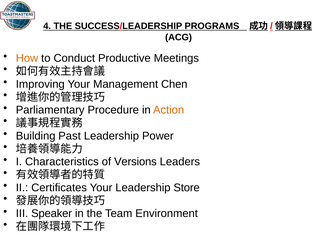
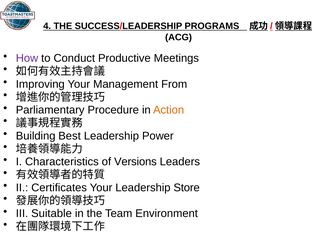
How colour: orange -> purple
Chen: Chen -> From
Past: Past -> Best
Speaker: Speaker -> Suitable
